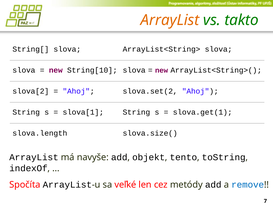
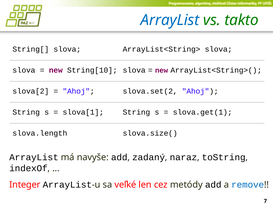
ArrayList at (170, 20) colour: orange -> blue
objekt: objekt -> zadaný
tento: tento -> naraz
Spočíta: Spočíta -> Integer
